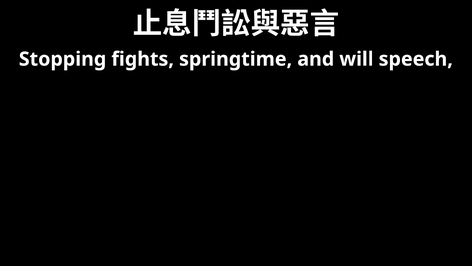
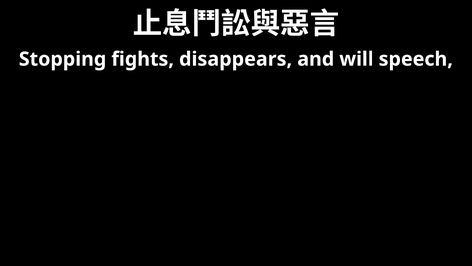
springtime: springtime -> disappears
